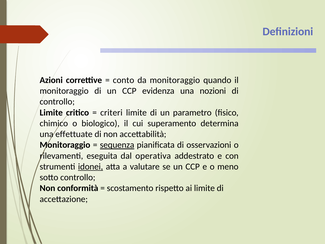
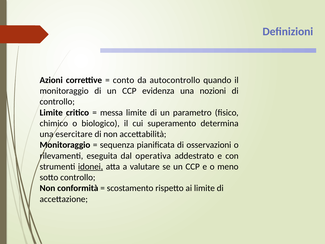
da monitoraggio: monitoraggio -> autocontrollo
criteri: criteri -> messa
effettuate: effettuate -> esercitare
sequenza underline: present -> none
